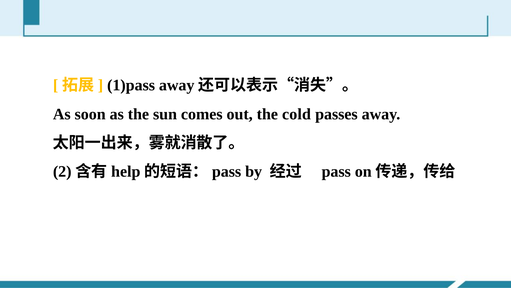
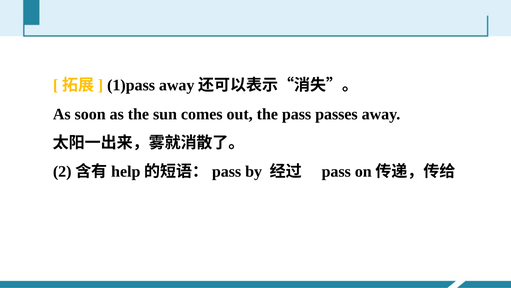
the cold: cold -> pass
